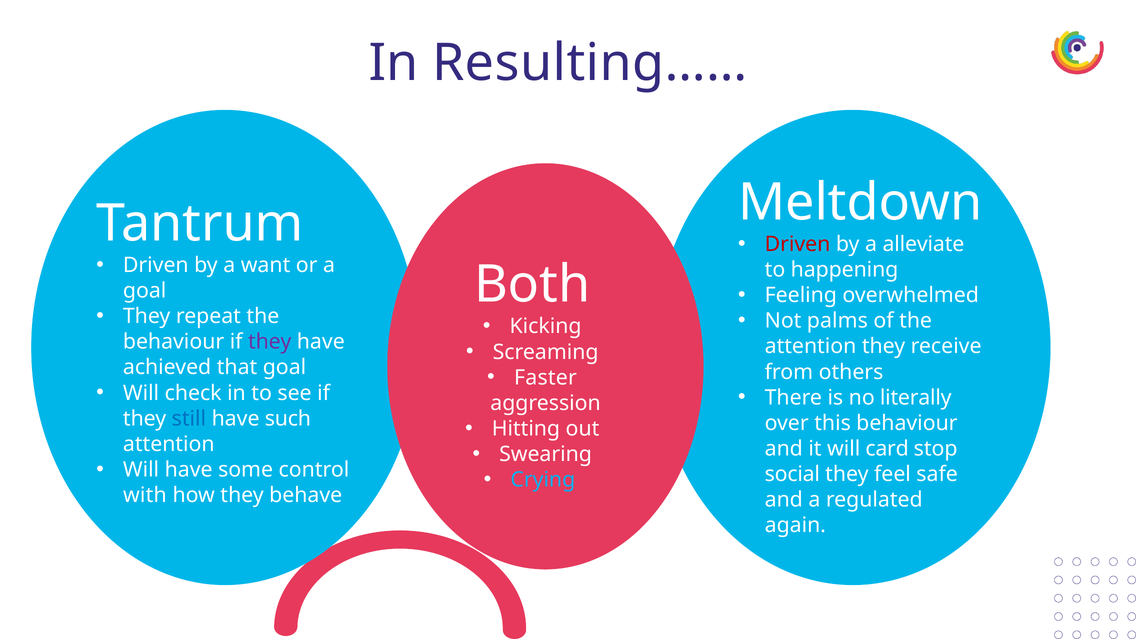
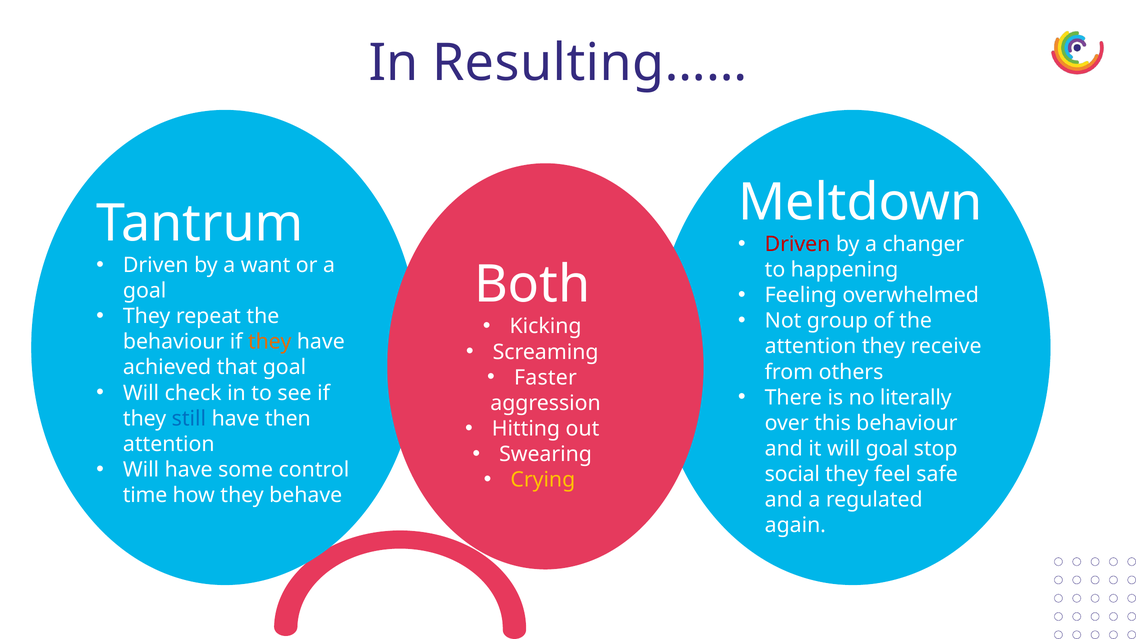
alleviate: alleviate -> changer
palms: palms -> group
they at (270, 342) colour: purple -> orange
such: such -> then
will card: card -> goal
Crying colour: light blue -> yellow
with: with -> time
